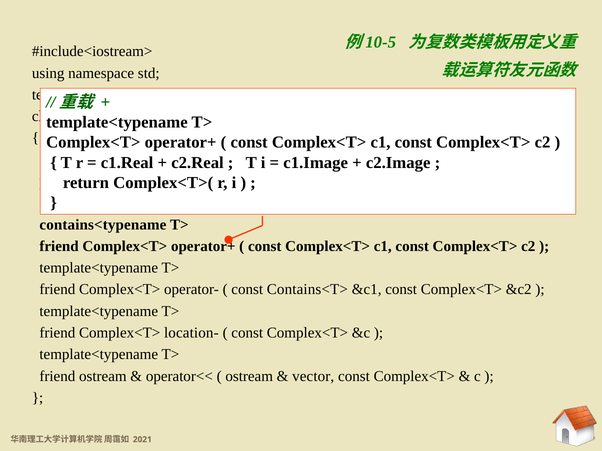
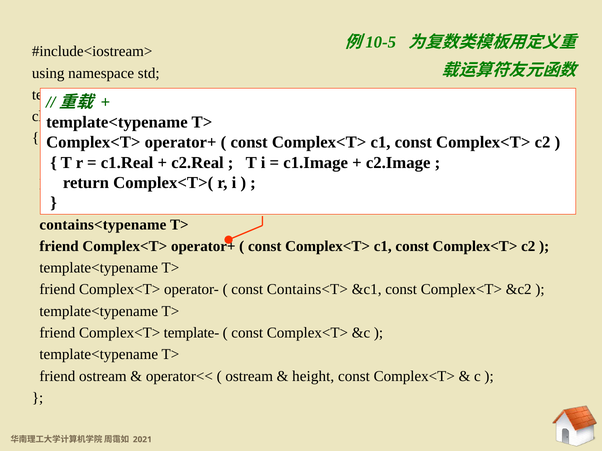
location-: location- -> template-
vector: vector -> height
